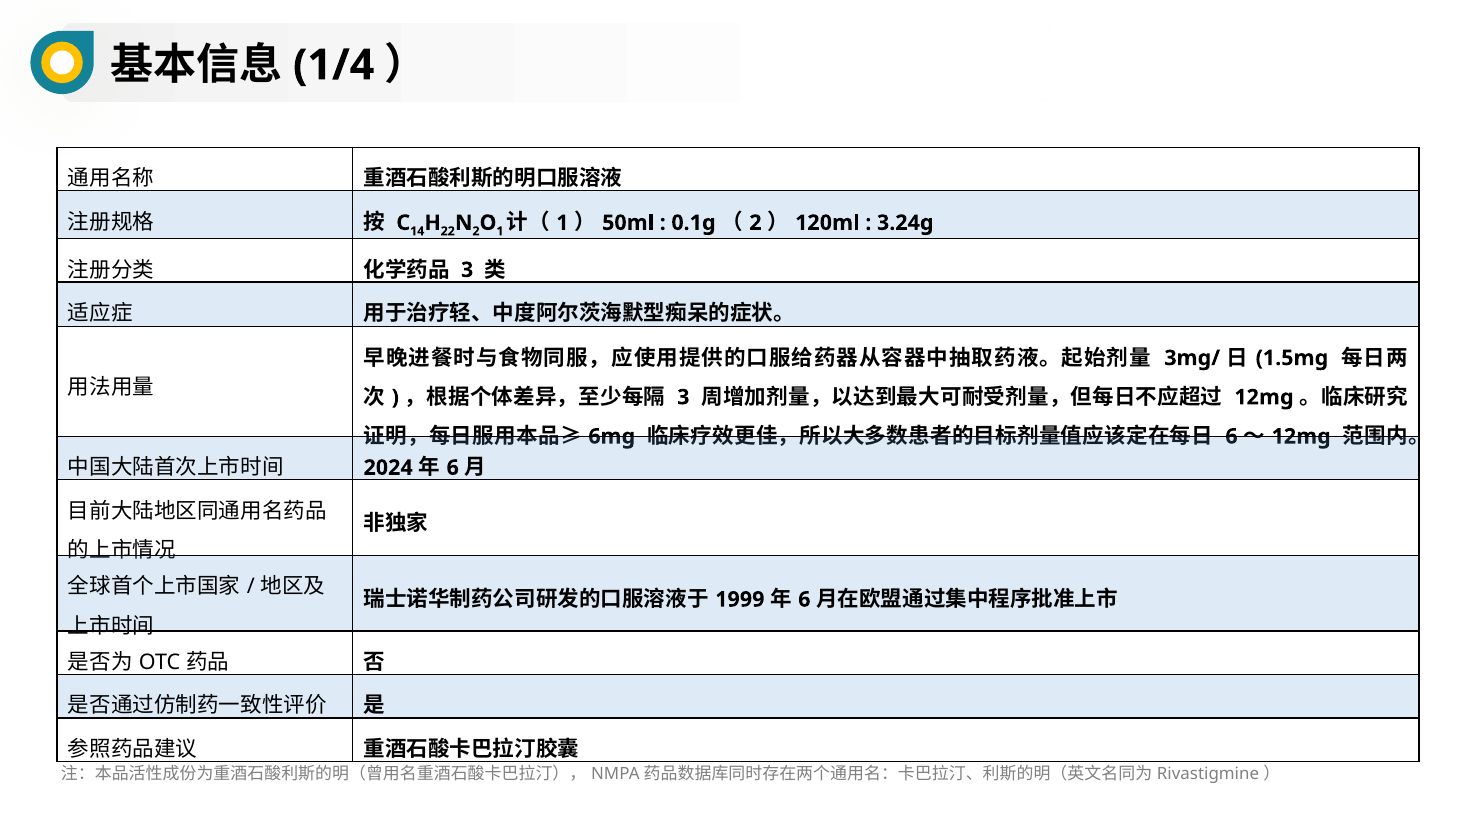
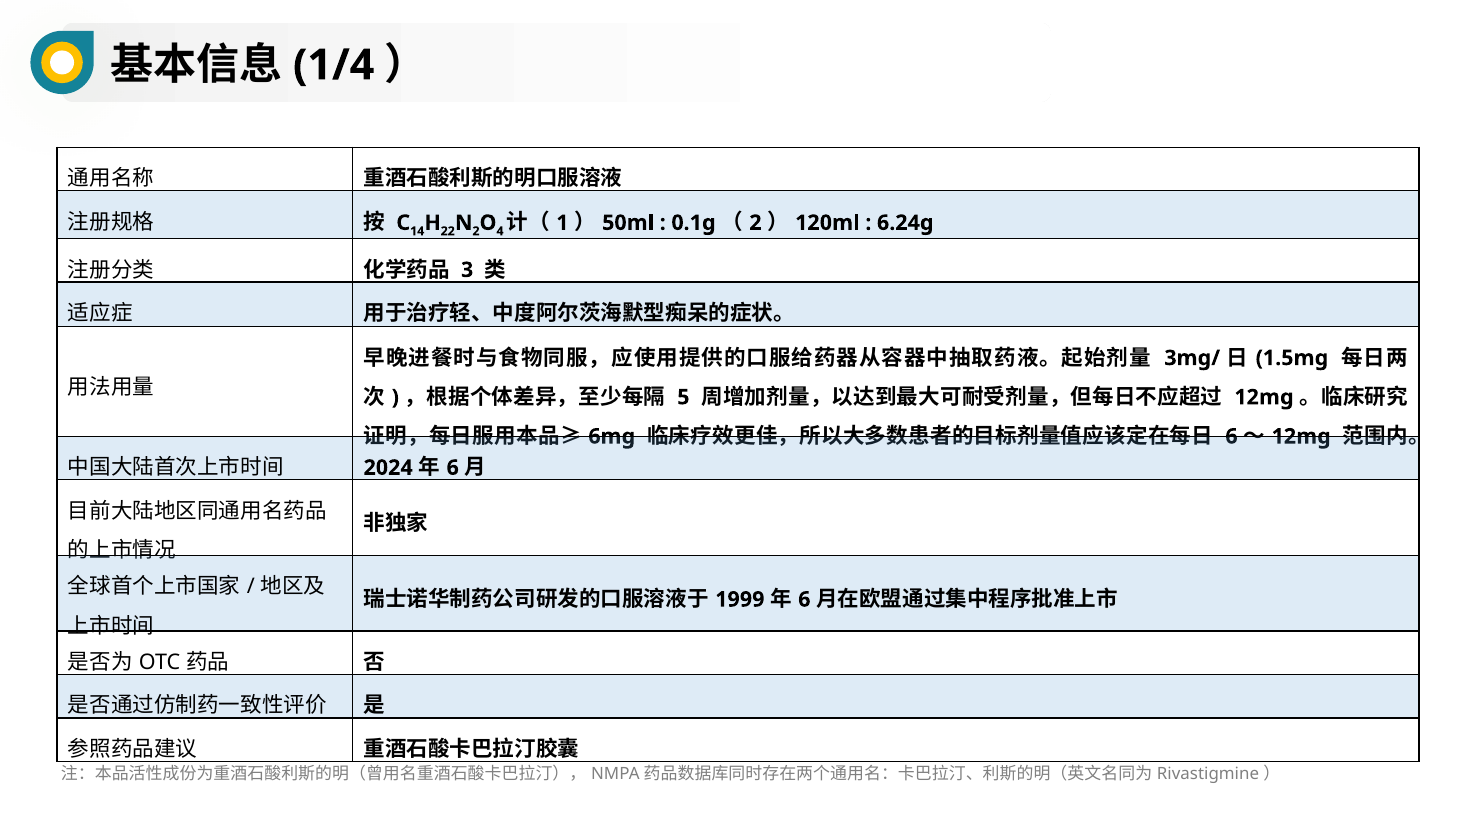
1 at (500, 231): 1 -> 4
3.24g: 3.24g -> 6.24g
3 at (683, 397): 3 -> 5
